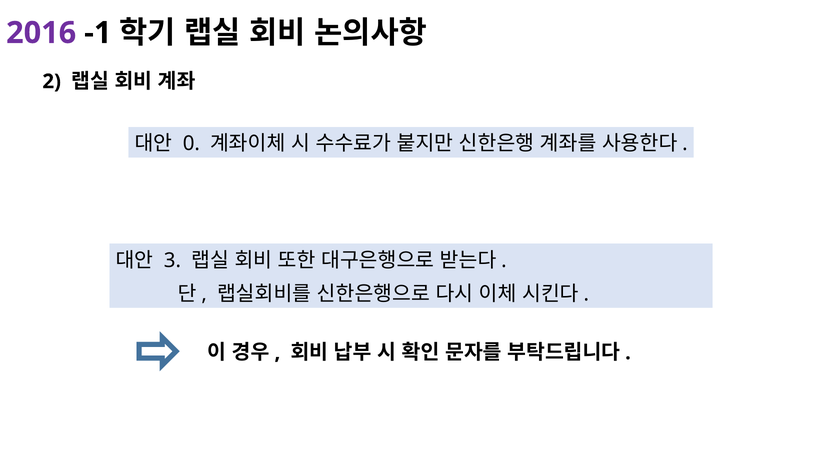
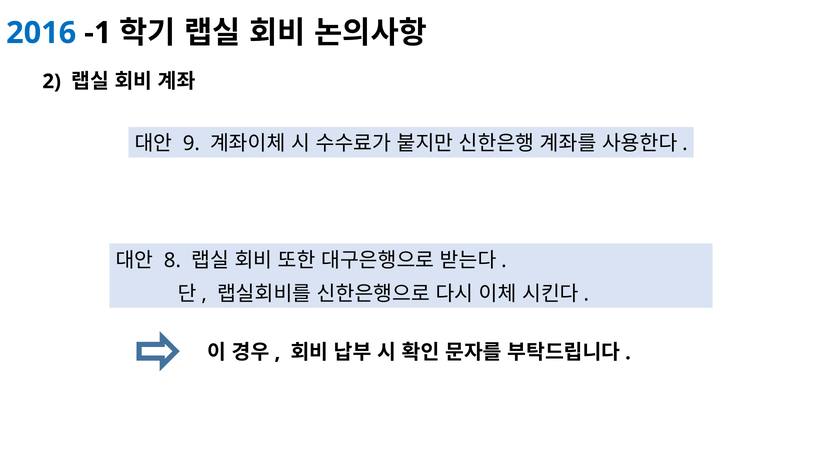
2016 colour: purple -> blue
0: 0 -> 9
3: 3 -> 8
